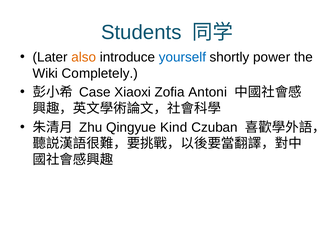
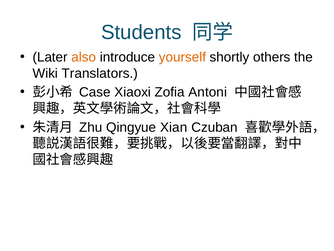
yourself colour: blue -> orange
power: power -> others
Completely: Completely -> Translators
Kind: Kind -> Xian
